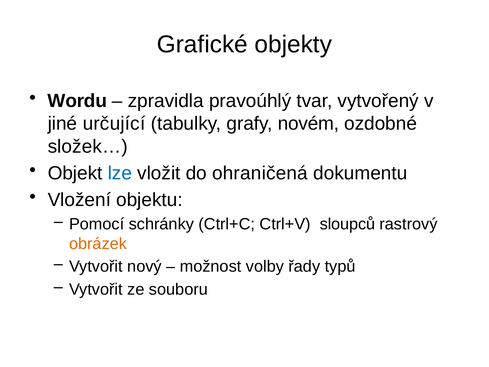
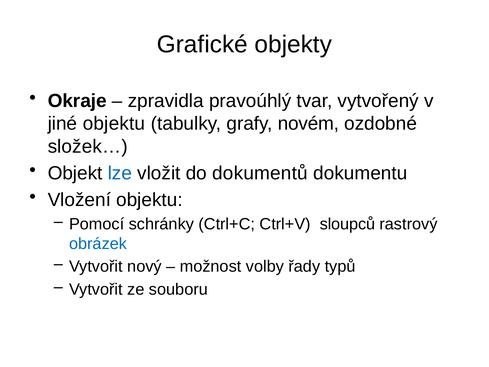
Wordu: Wordu -> Okraje
jiné určující: určující -> objektu
ohraničená: ohraničená -> dokumentů
obrázek colour: orange -> blue
